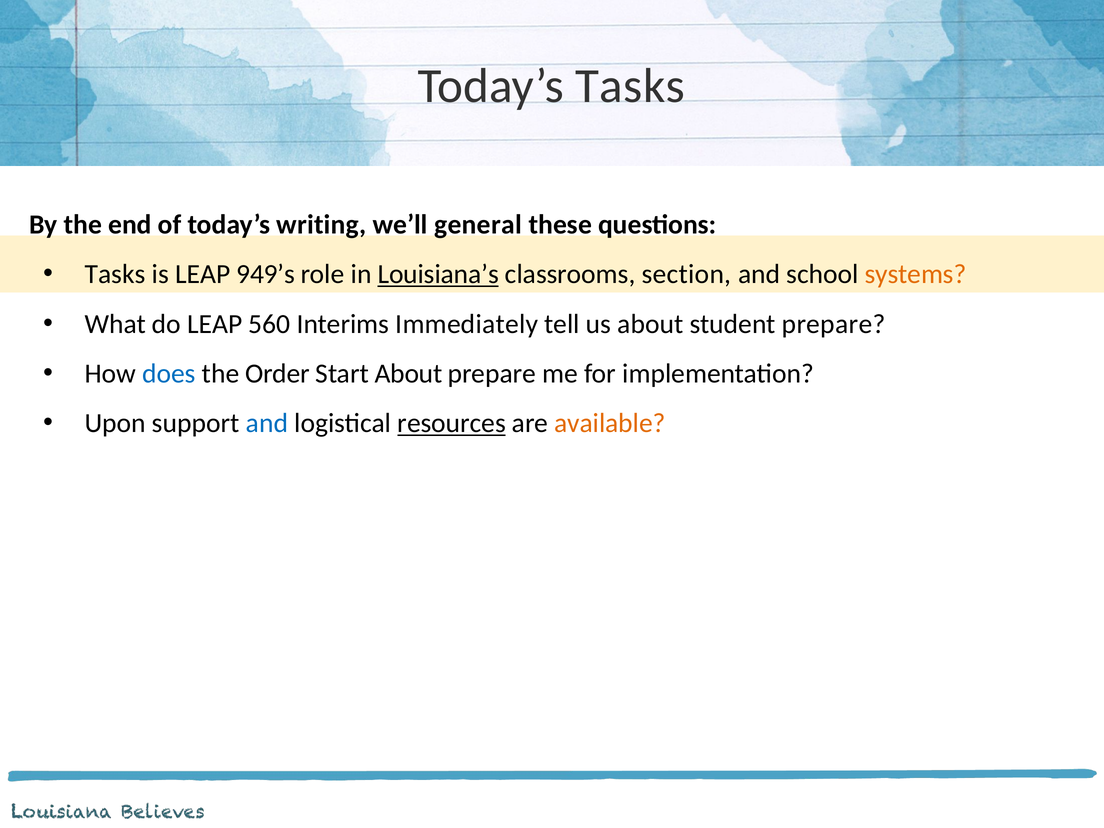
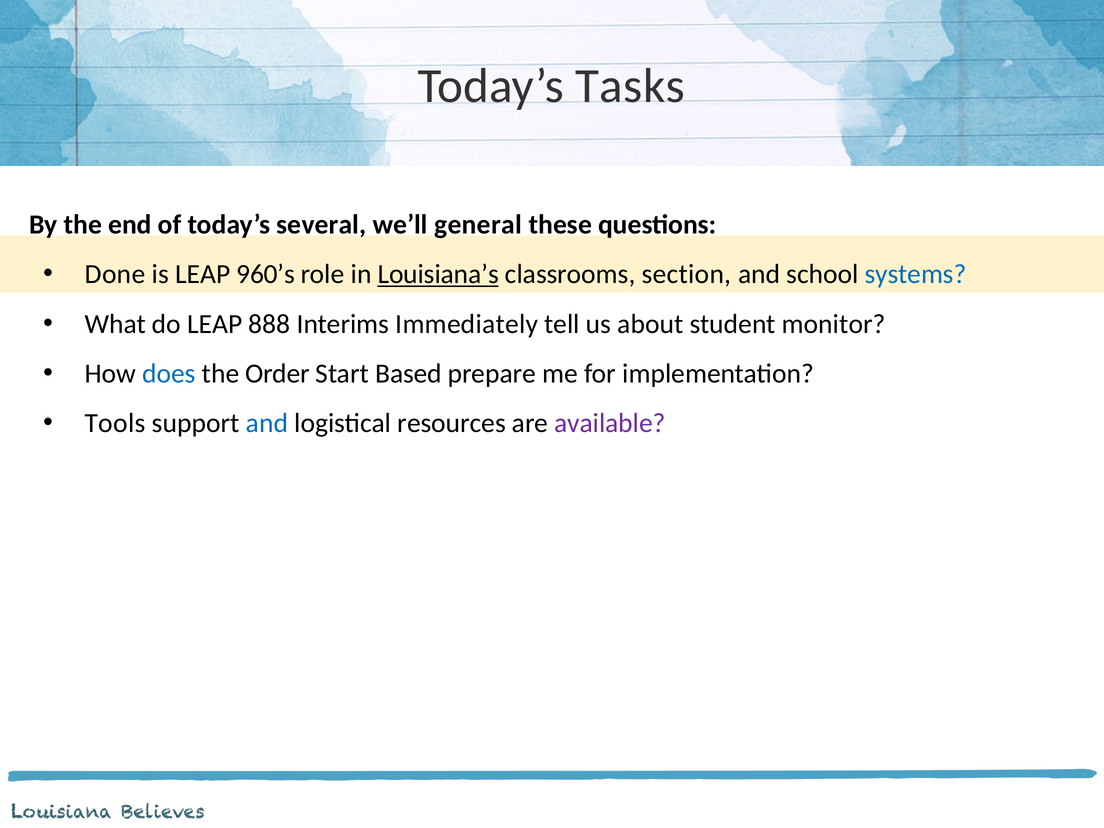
writing: writing -> several
Tasks at (115, 274): Tasks -> Done
949’s: 949’s -> 960’s
systems colour: orange -> blue
560: 560 -> 888
student prepare: prepare -> monitor
Start About: About -> Based
Upon: Upon -> Tools
resources underline: present -> none
available colour: orange -> purple
